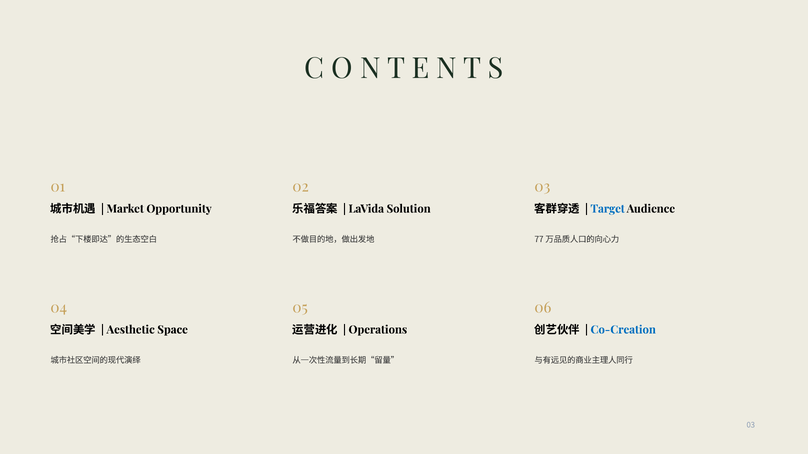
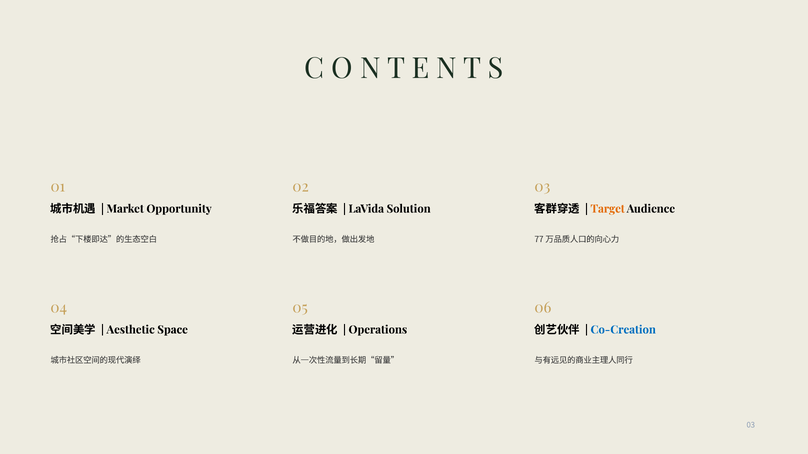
Target colour: blue -> orange
